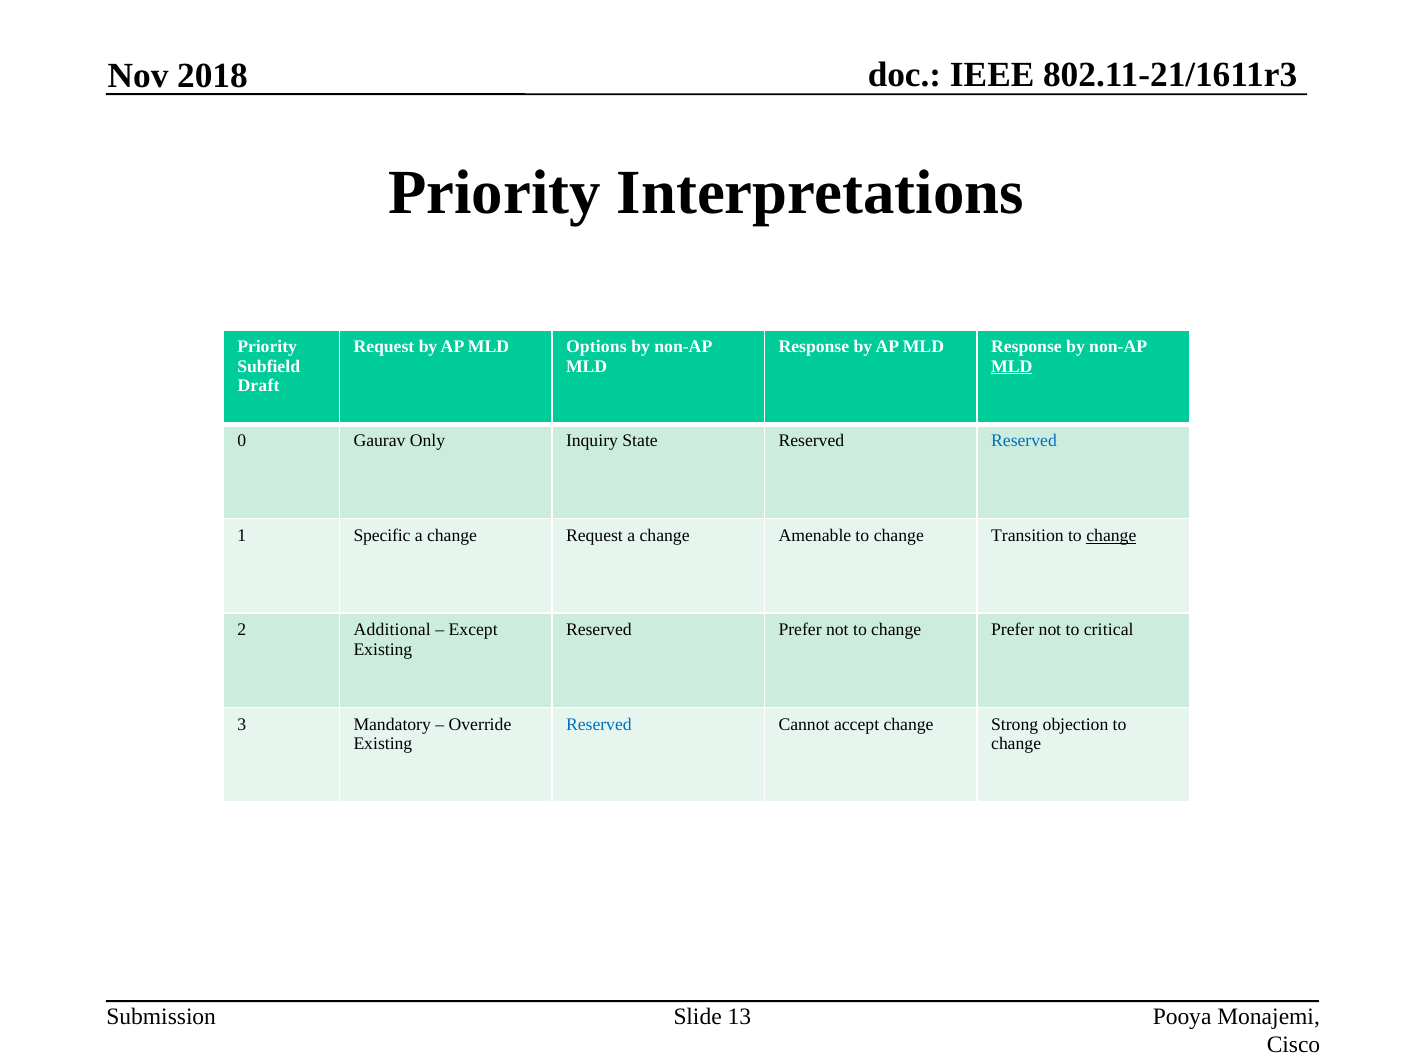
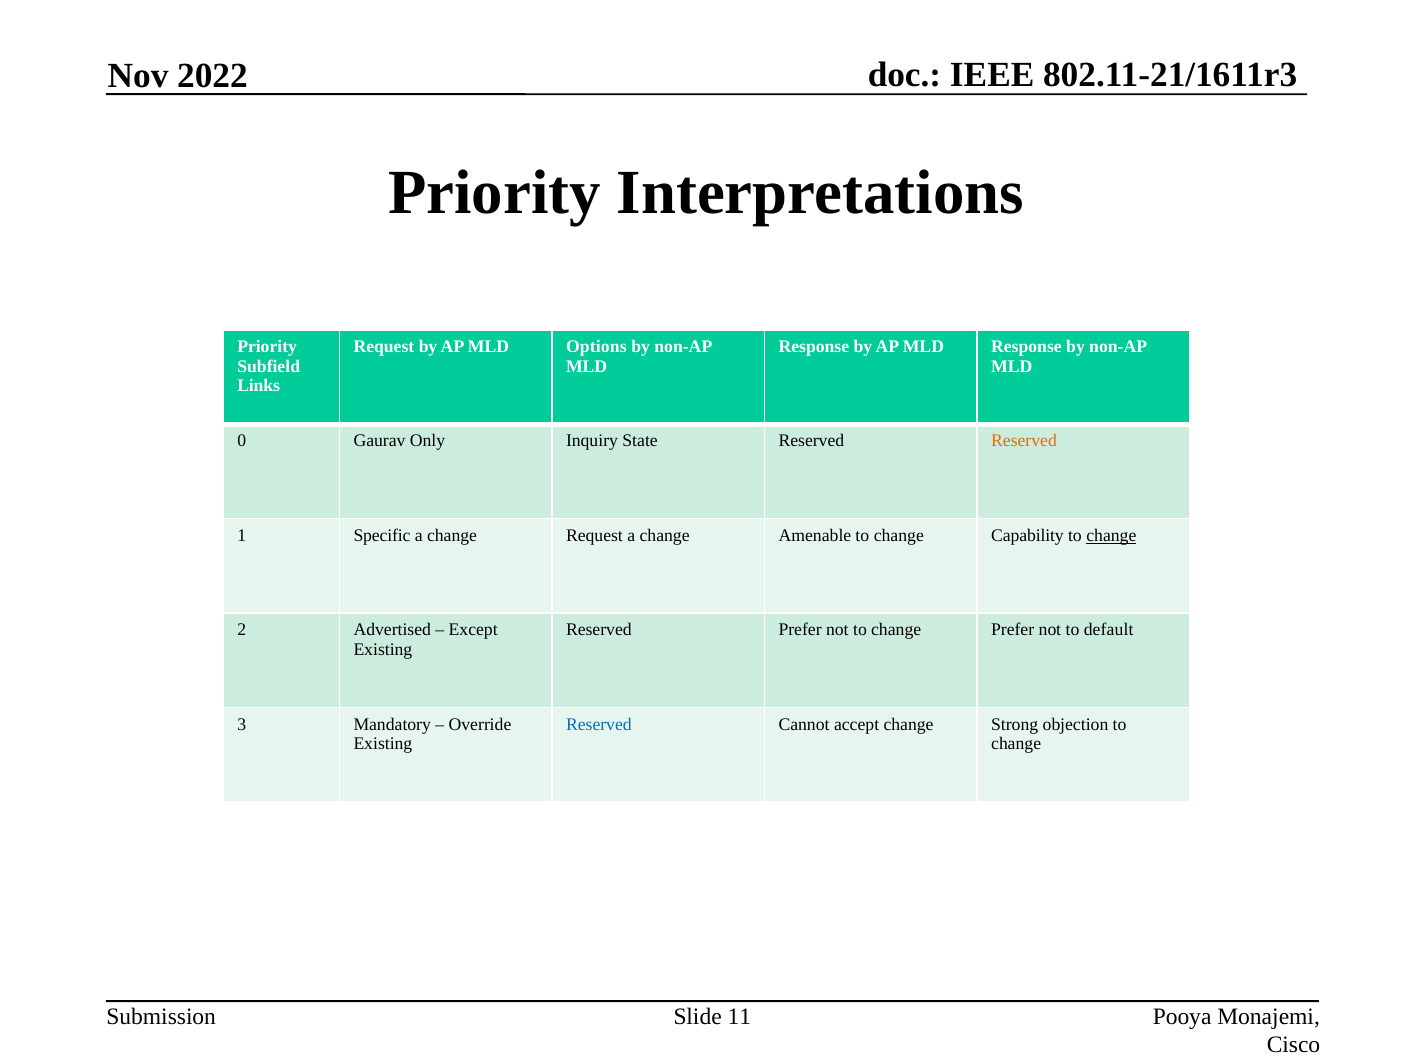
2018: 2018 -> 2022
MLD at (1012, 366) underline: present -> none
Draft: Draft -> Links
Reserved at (1024, 441) colour: blue -> orange
Transition: Transition -> Capability
Additional: Additional -> Advertised
critical: critical -> default
13: 13 -> 11
